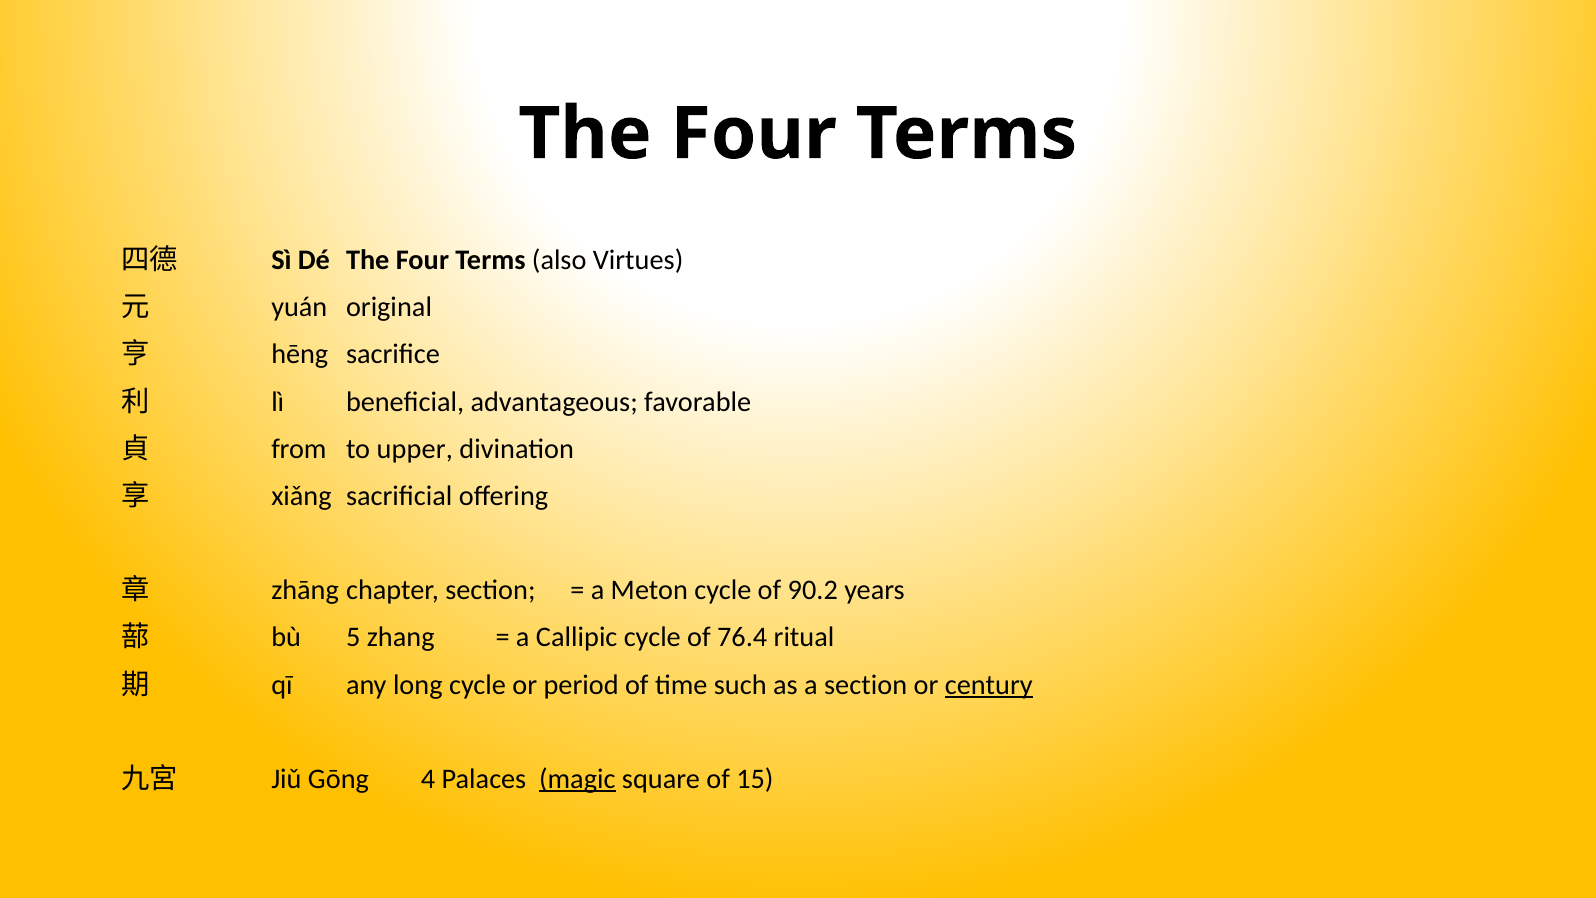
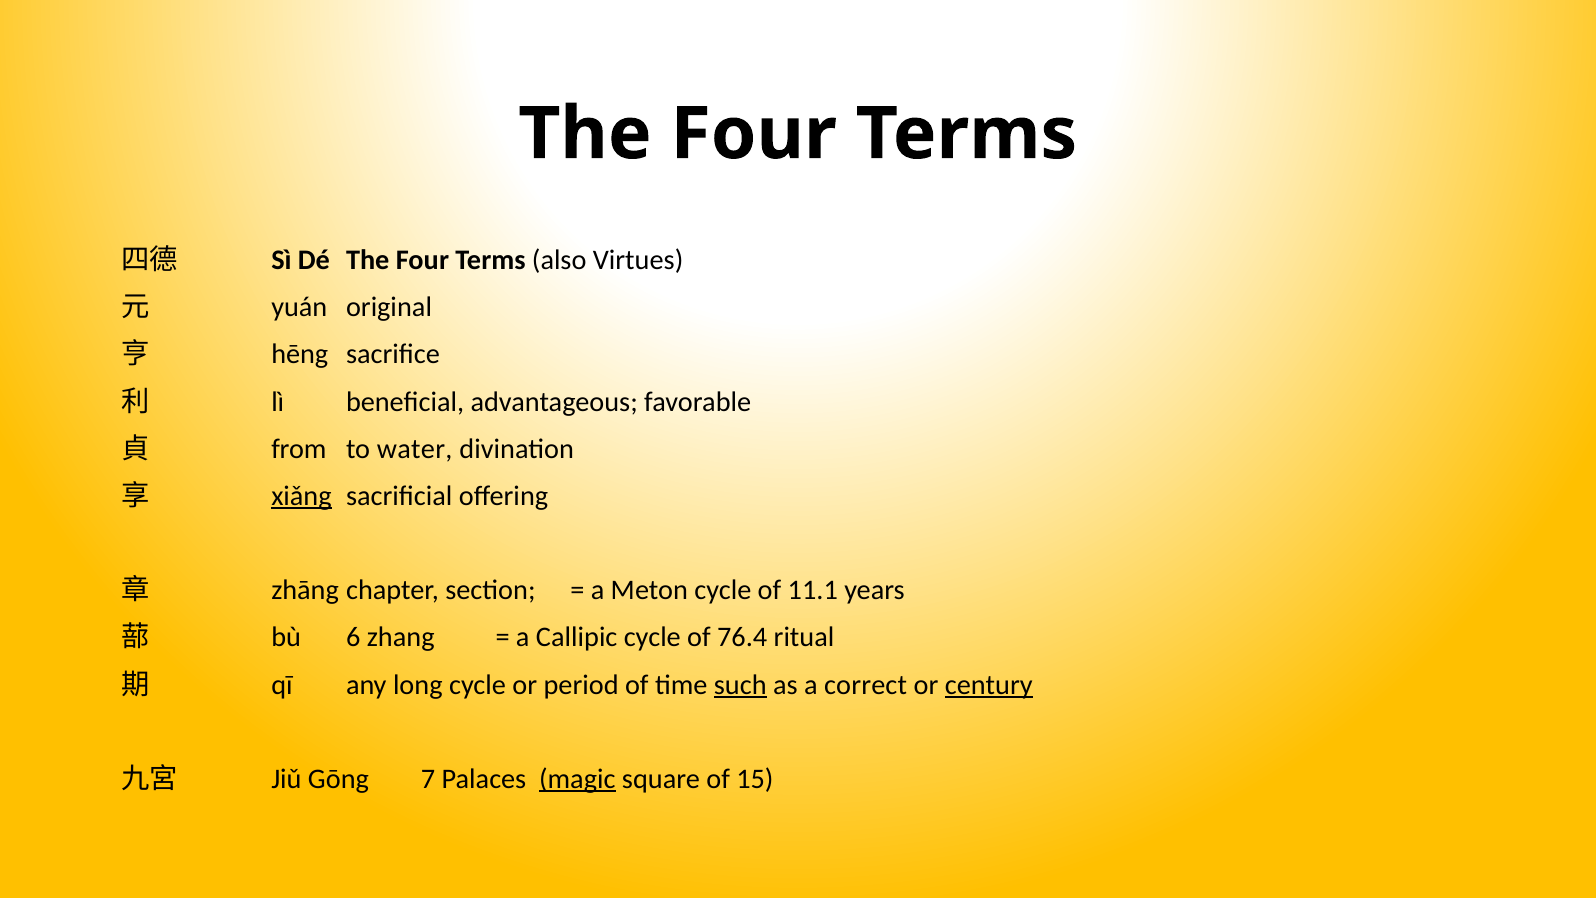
upper: upper -> water
xiǎng underline: none -> present
90.2: 90.2 -> 11.1
5: 5 -> 6
such underline: none -> present
a section: section -> correct
4: 4 -> 7
